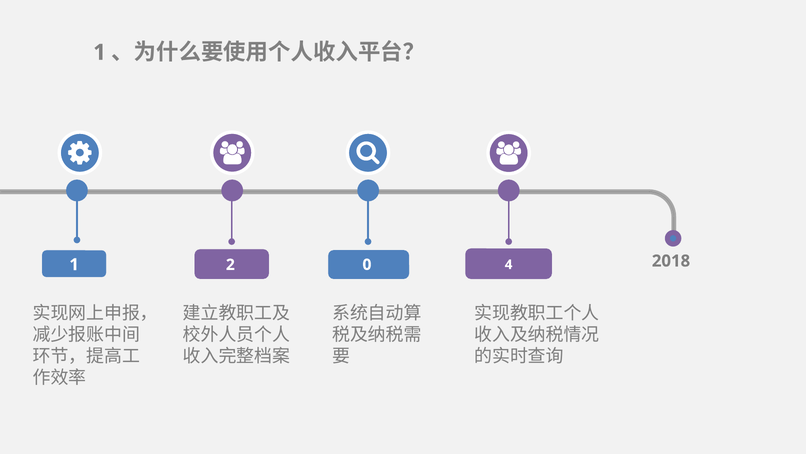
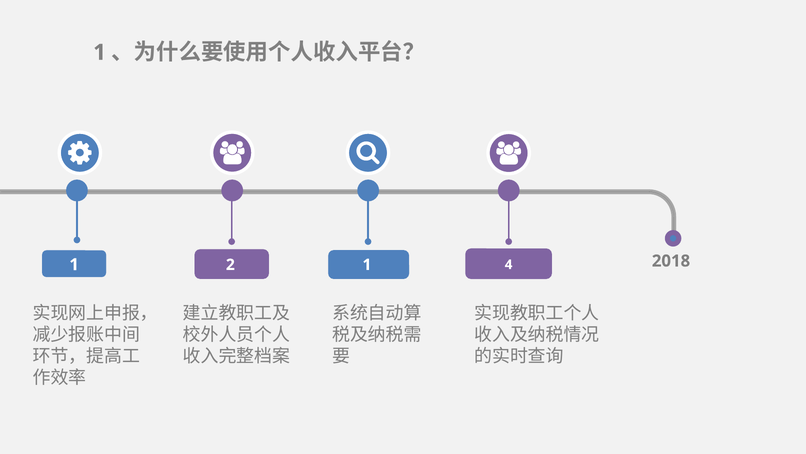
2 0: 0 -> 1
